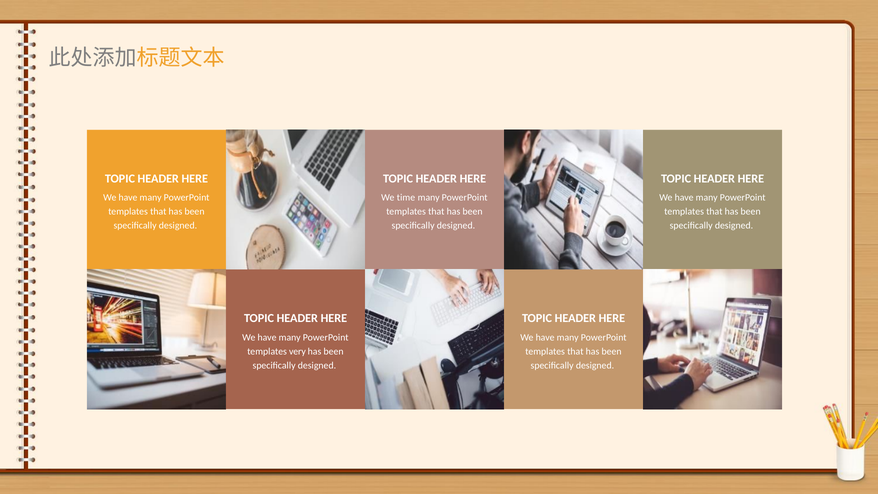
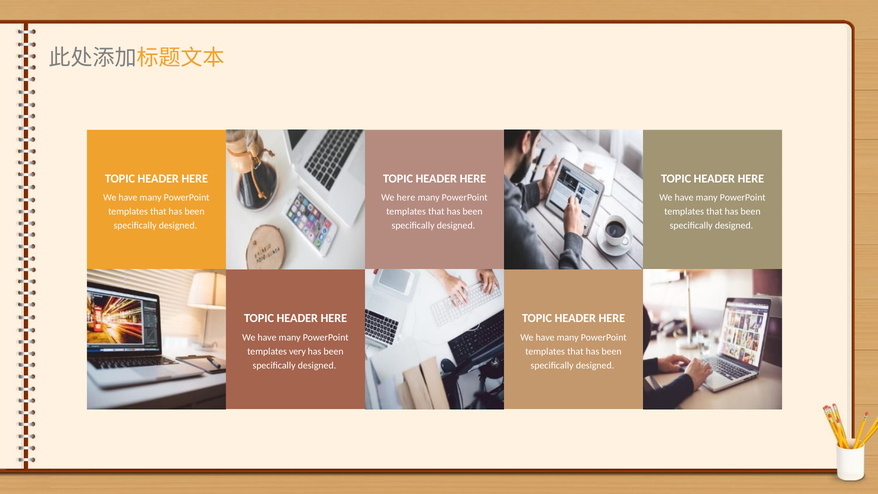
We time: time -> here
